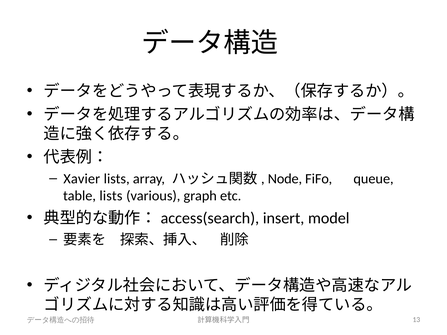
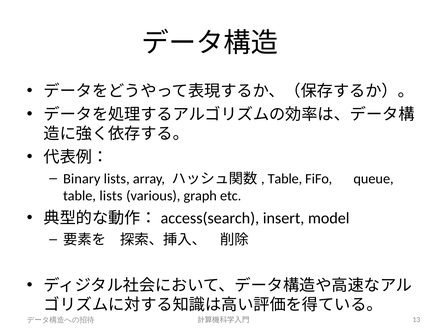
Xavier: Xavier -> Binary
Node at (285, 179): Node -> Table
